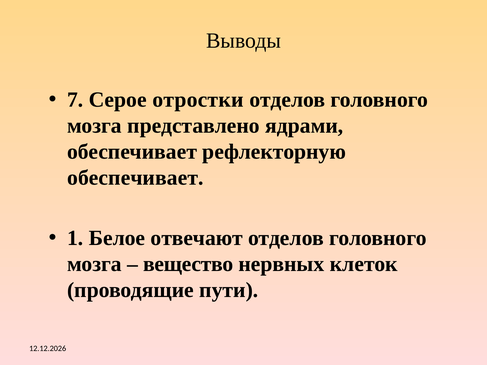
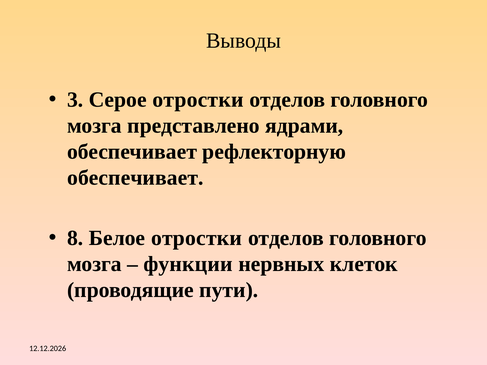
7: 7 -> 3
1: 1 -> 8
Белое отвечают: отвечают -> отростки
вещество: вещество -> функции
